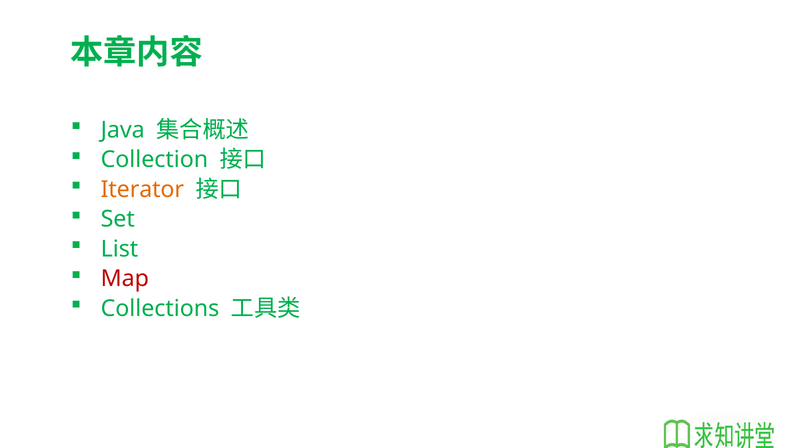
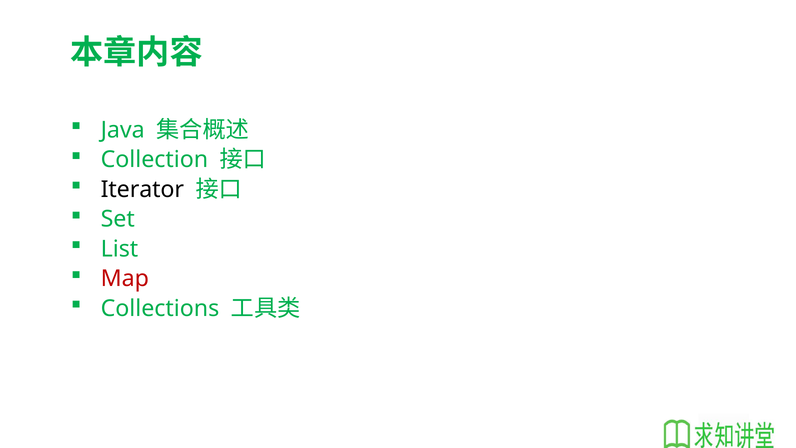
Iterator colour: orange -> black
